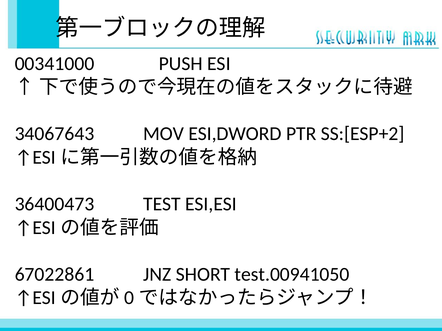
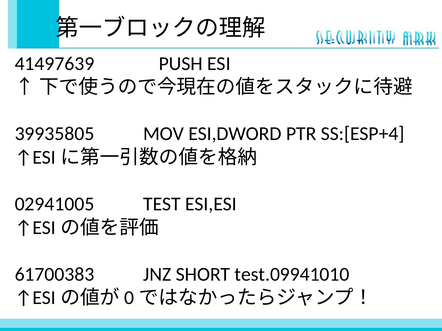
00341000: 00341000 -> 41497639
34067643: 34067643 -> 39935805
SS:[ESP+2: SS:[ESP+2 -> SS:[ESP+4
36400473: 36400473 -> 02941005
67022861: 67022861 -> 61700383
test.00941050: test.00941050 -> test.09941010
